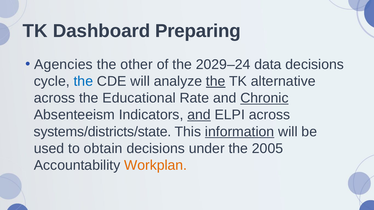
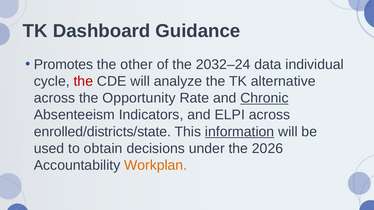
Preparing: Preparing -> Guidance
Agencies: Agencies -> Promotes
2029–24: 2029–24 -> 2032–24
data decisions: decisions -> individual
the at (83, 81) colour: blue -> red
the at (216, 81) underline: present -> none
Educational: Educational -> Opportunity
and at (199, 115) underline: present -> none
systems/districts/state: systems/districts/state -> enrolled/districts/state
2005: 2005 -> 2026
